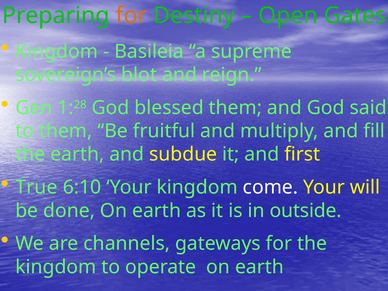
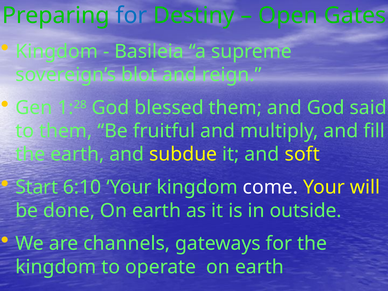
for at (131, 16) colour: orange -> blue
first: first -> soft
True: True -> Start
